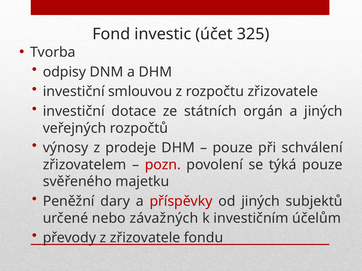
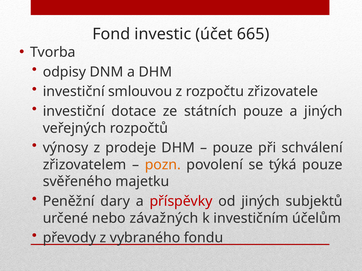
325: 325 -> 665
státních orgán: orgán -> pouze
pozn colour: red -> orange
z zřizovatele: zřizovatele -> vybraného
